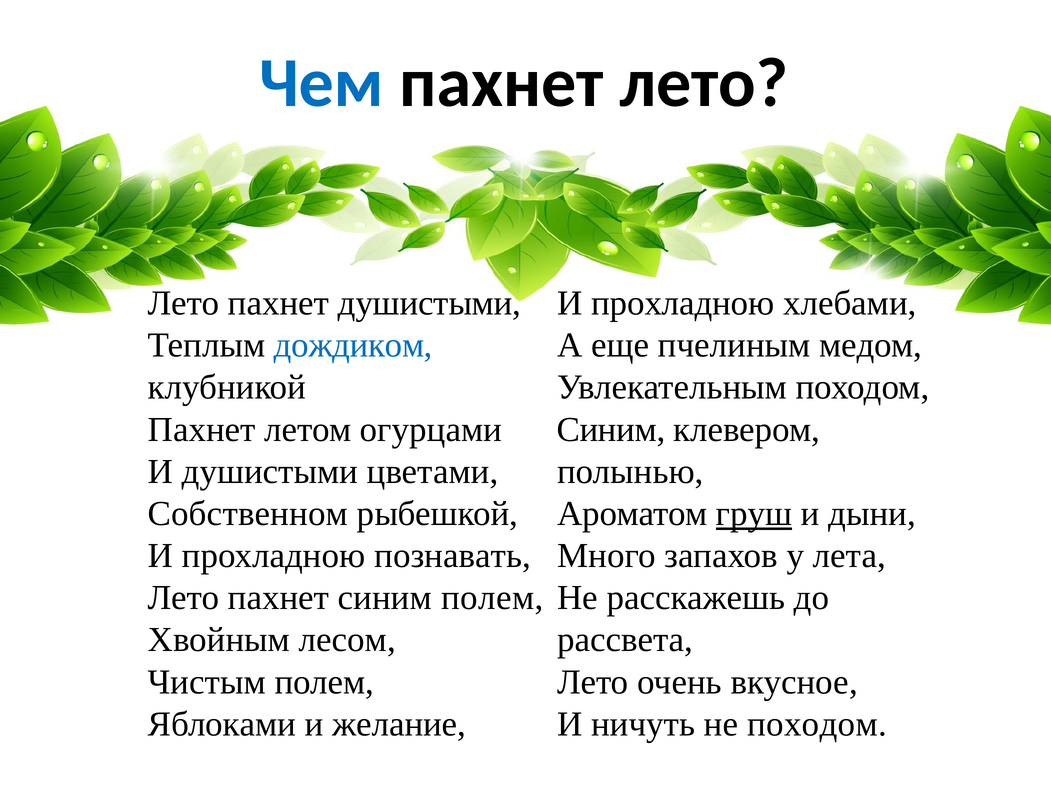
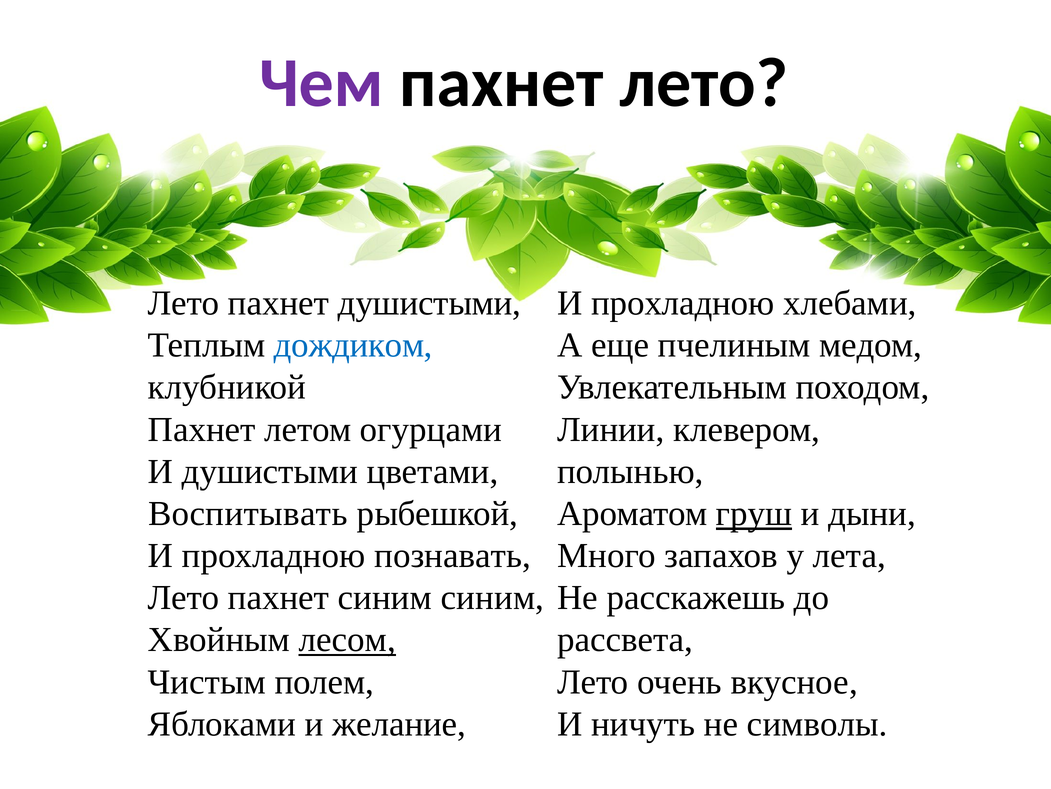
Чем colour: blue -> purple
Синим at (611, 429): Синим -> Линии
Собственном: Собственном -> Воспитывать
синим полем: полем -> синим
лесом underline: none -> present
не походом: походом -> символы
